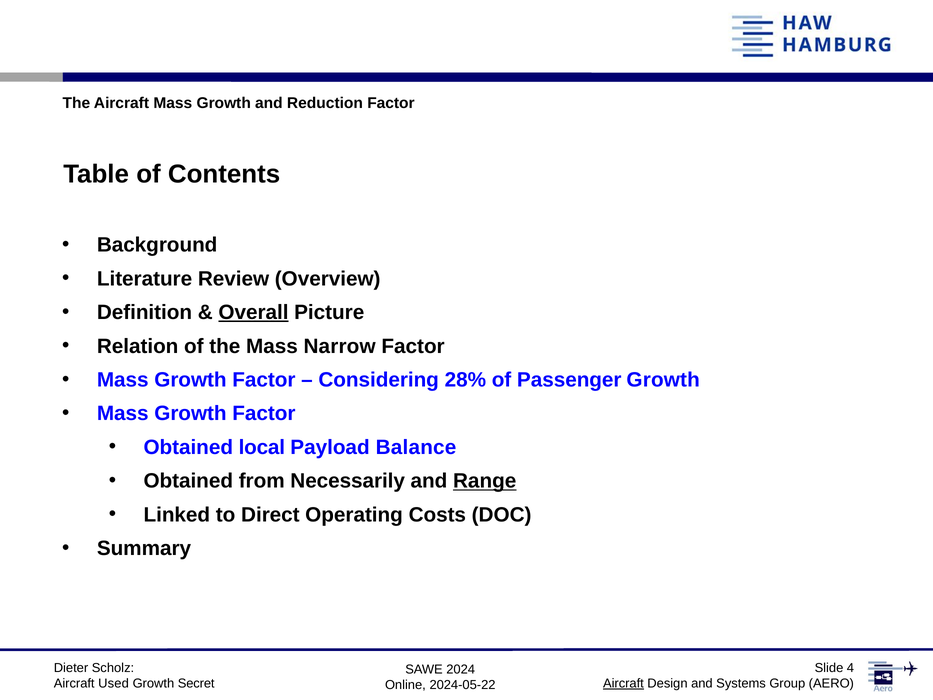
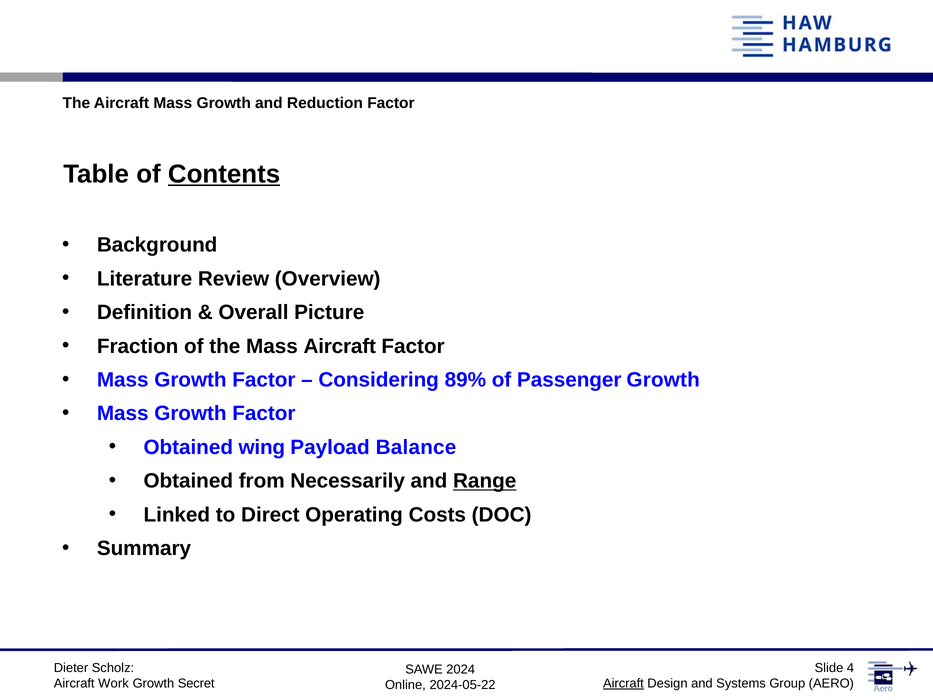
Contents underline: none -> present
Overall underline: present -> none
Relation: Relation -> Fraction
Mass Narrow: Narrow -> Aircraft
28%: 28% -> 89%
local: local -> wing
Used: Used -> Work
